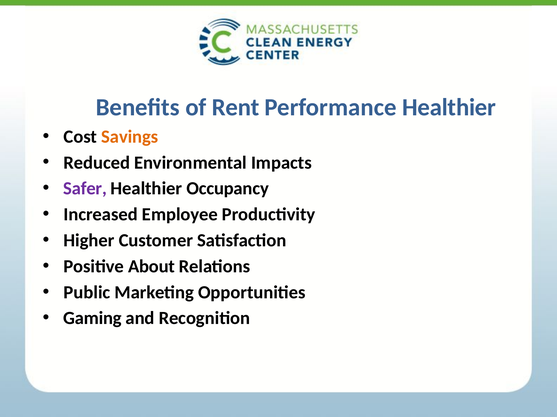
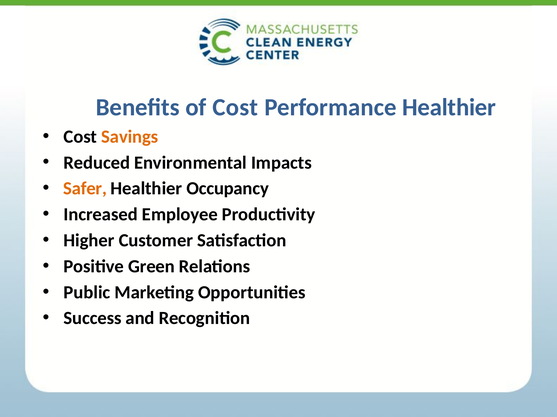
of Rent: Rent -> Cost
Safer colour: purple -> orange
About: About -> Green
Gaming: Gaming -> Success
